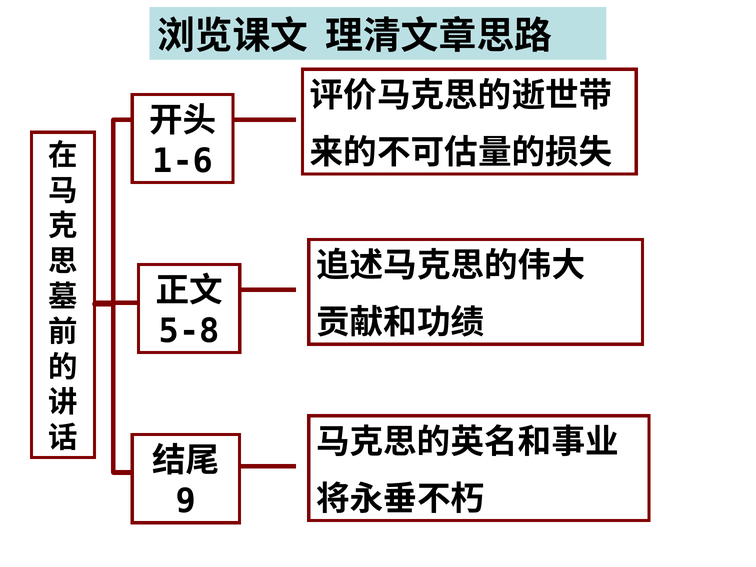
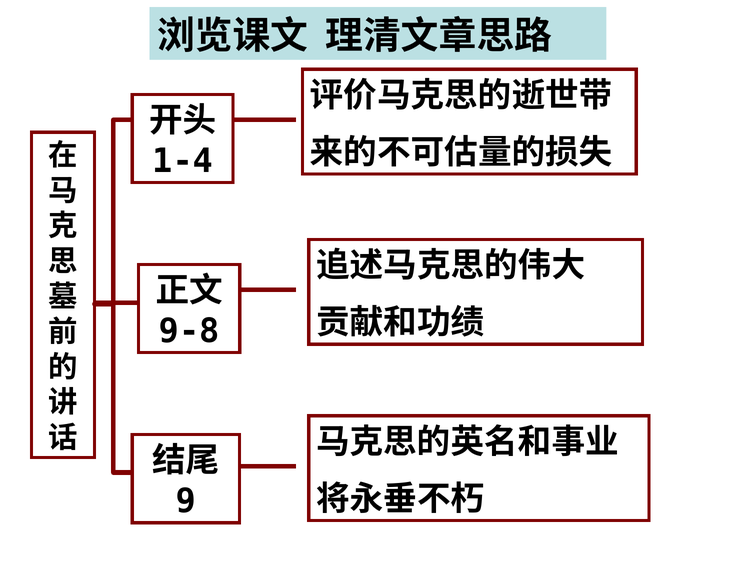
1-6: 1-6 -> 1-4
5-8: 5-8 -> 9-8
